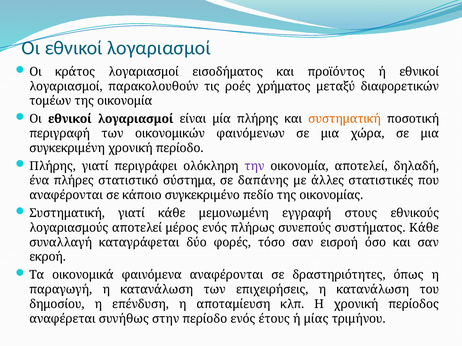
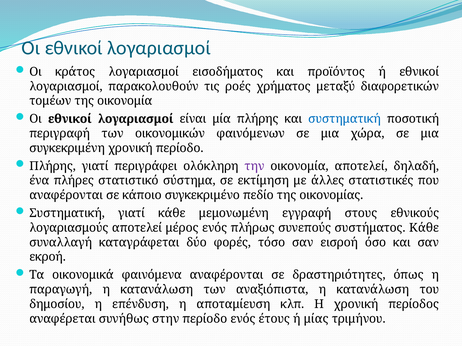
συστηματική at (345, 119) colour: orange -> blue
δαπάνης: δαπάνης -> εκτίμηση
επιχειρήσεις: επιχειρήσεις -> αναξιόπιστα
